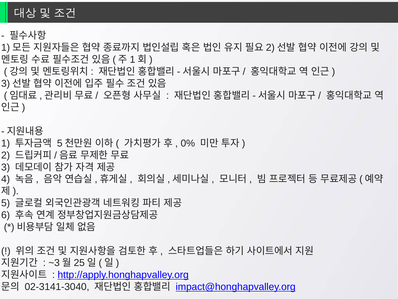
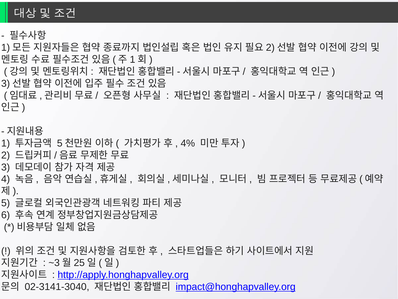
0%: 0% -> 4%
